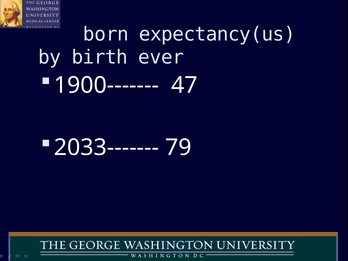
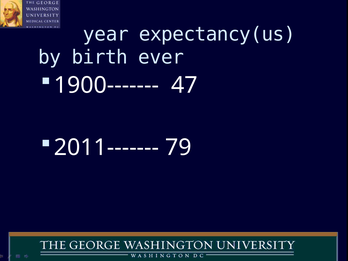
born: born -> year
2033-------: 2033------- -> 2011-------
